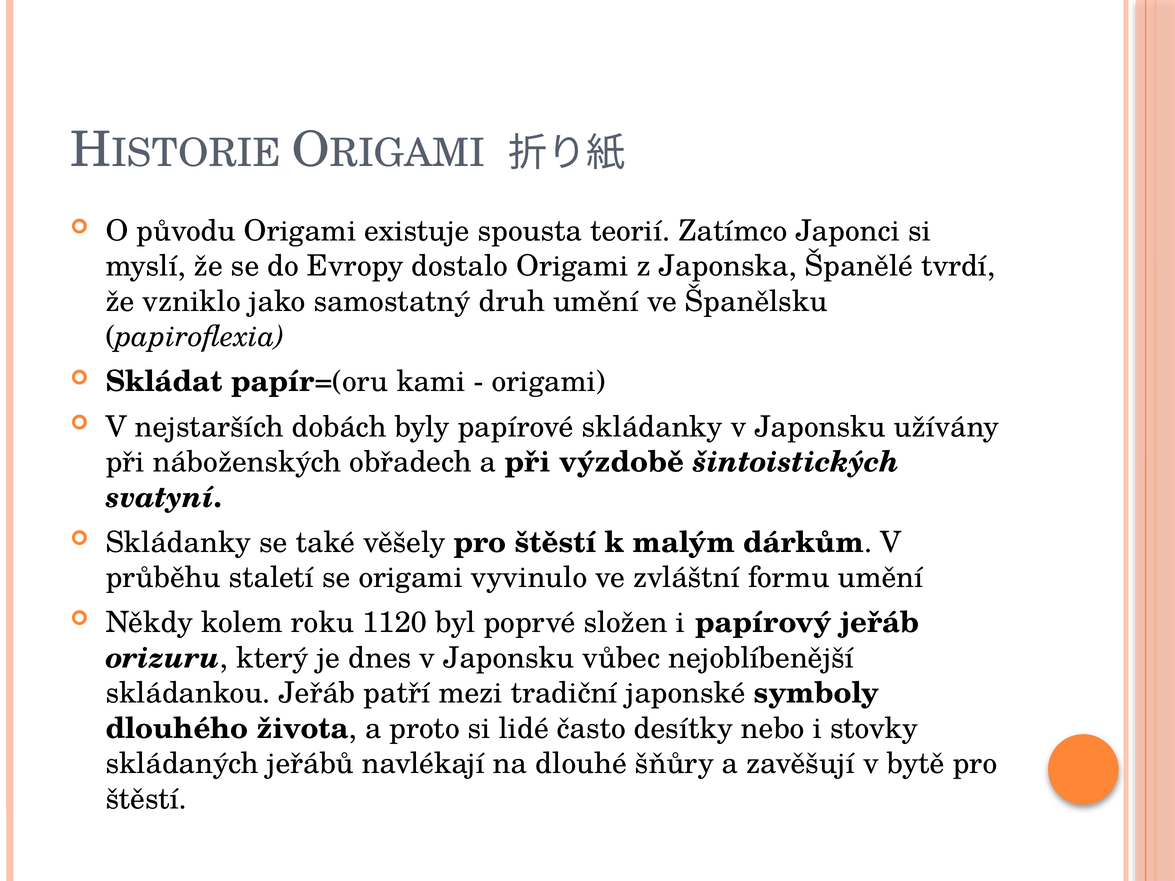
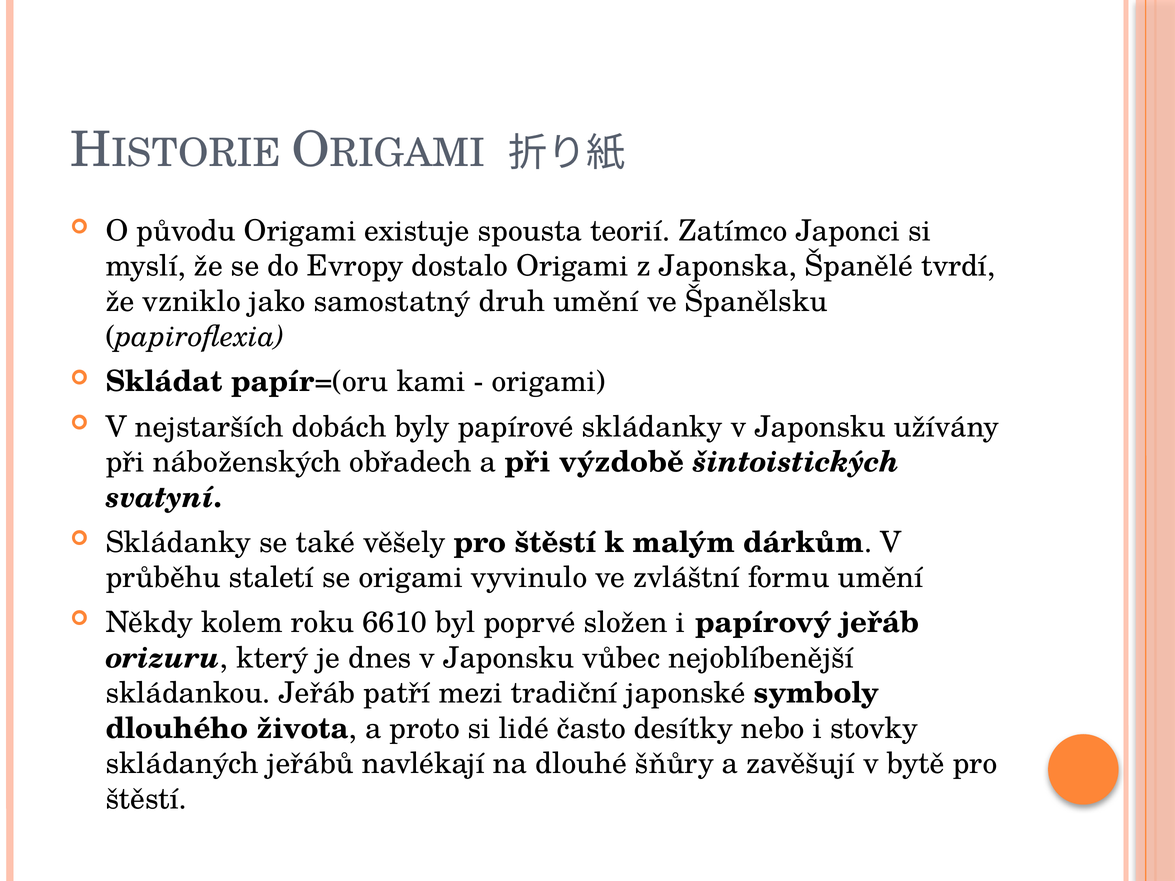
1120: 1120 -> 6610
